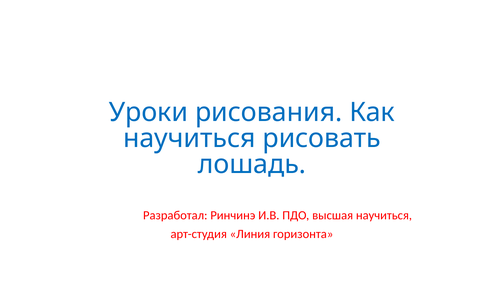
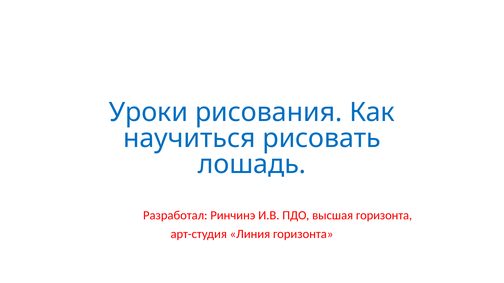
высшая научиться: научиться -> горизонта
